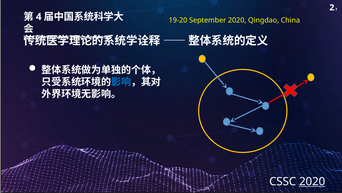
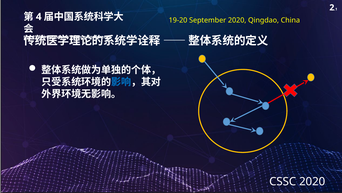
2020 at (312, 181) underline: present -> none
